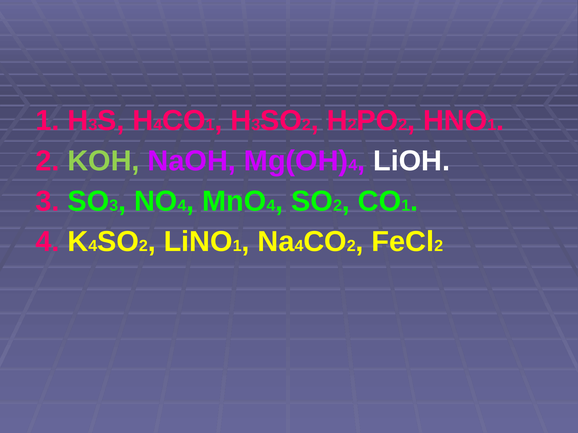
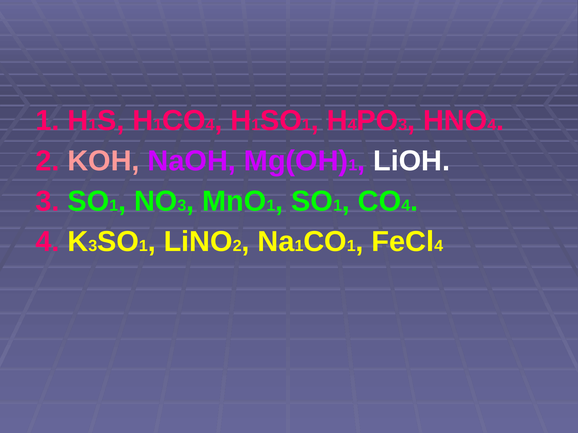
3 at (93, 125): 3 -> 1
4 at (158, 125): 4 -> 1
1 at (210, 125): 1 -> 4
3 at (256, 125): 3 -> 1
2 at (306, 125): 2 -> 1
2 at (352, 125): 2 -> 4
2 at (403, 125): 2 -> 3
1 at (492, 125): 1 -> 4
KOH colour: light green -> pink
4 at (353, 165): 4 -> 1
3 at (114, 206): 3 -> 1
4 at (182, 206): 4 -> 3
4 at (271, 206): 4 -> 1
2 at (338, 206): 2 -> 1
1 at (406, 206): 1 -> 4
4 at (93, 246): 4 -> 3
2 at (143, 246): 2 -> 1
1 at (237, 246): 1 -> 2
4 at (299, 246): 4 -> 1
2 at (351, 246): 2 -> 1
2 at (439, 246): 2 -> 4
